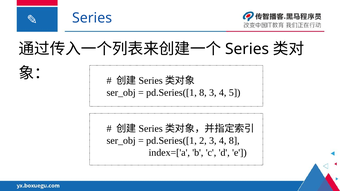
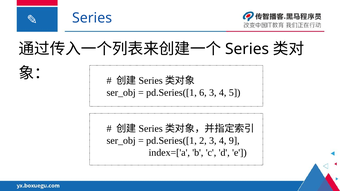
pd.Series([1 8: 8 -> 6
4 8: 8 -> 9
